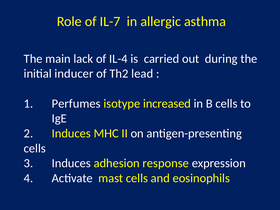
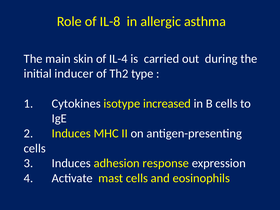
IL-7: IL-7 -> IL-8
lack: lack -> skin
lead: lead -> type
Perfumes: Perfumes -> Cytokines
